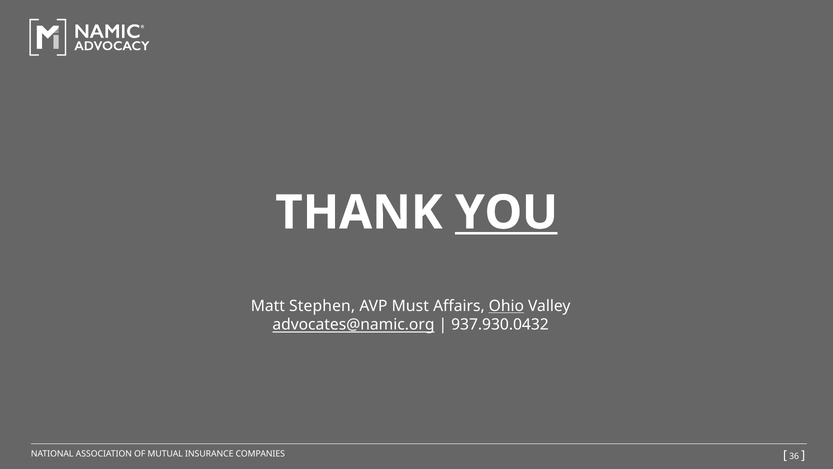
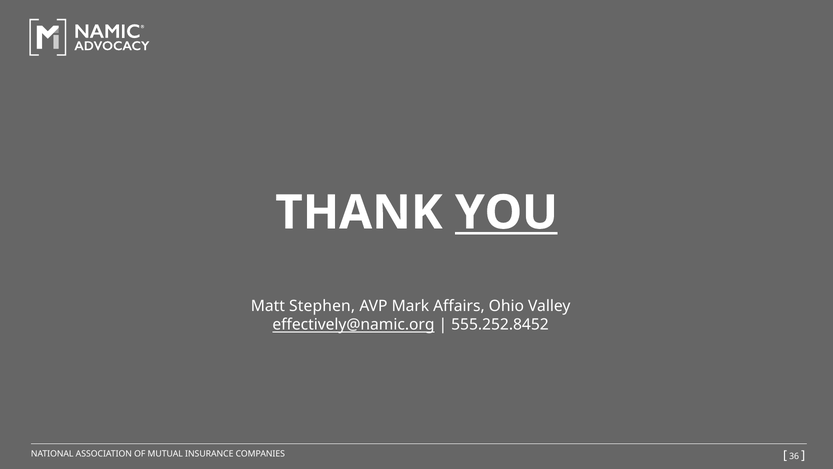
Must: Must -> Mark
Ohio underline: present -> none
advocates@namic.org: advocates@namic.org -> effectively@namic.org
937.930.0432: 937.930.0432 -> 555.252.8452
